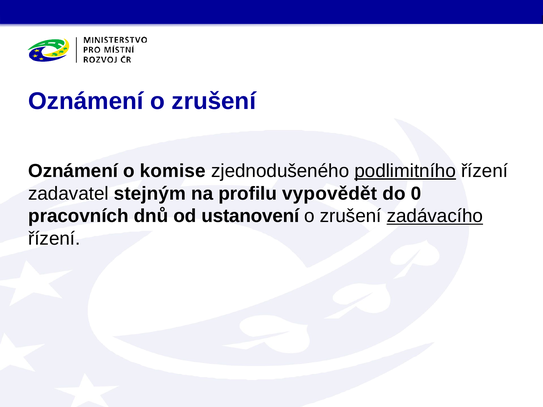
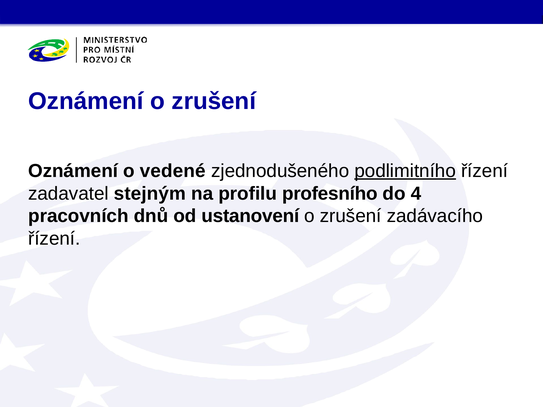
komise: komise -> vedené
vypovědět: vypovědět -> profesního
0: 0 -> 4
zadávacího underline: present -> none
